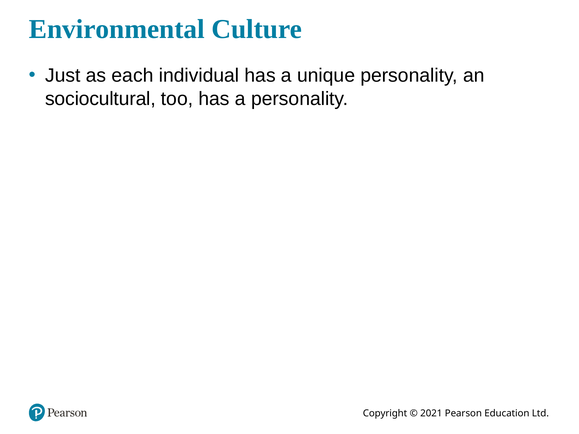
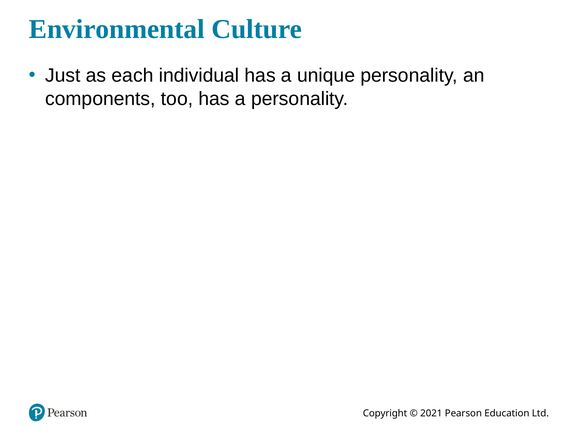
sociocultural: sociocultural -> components
